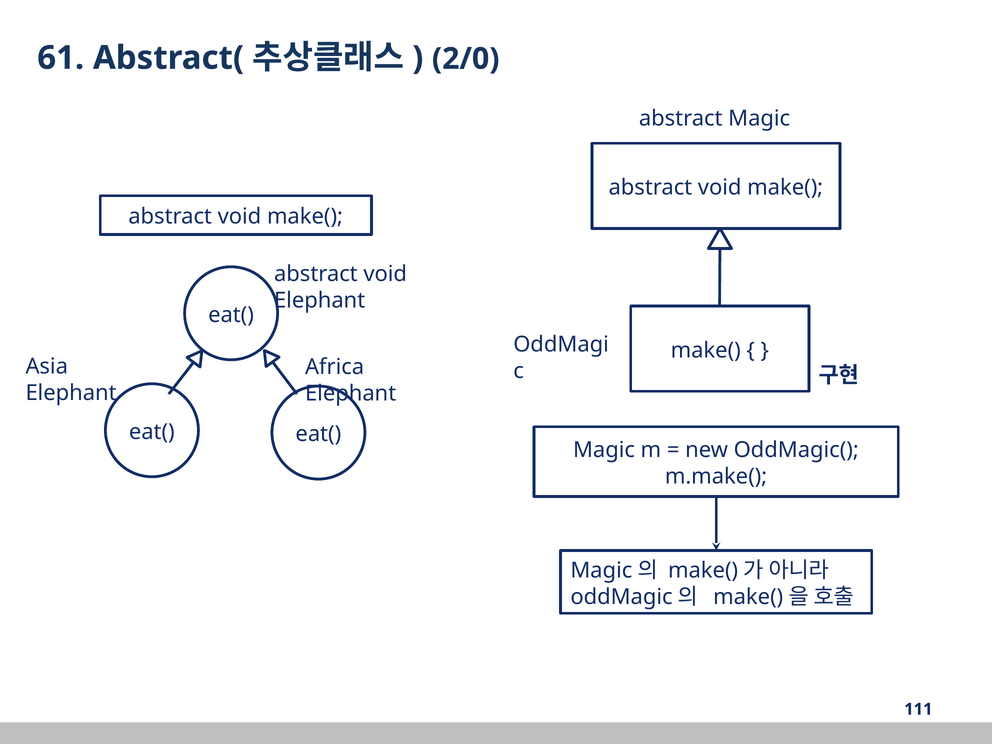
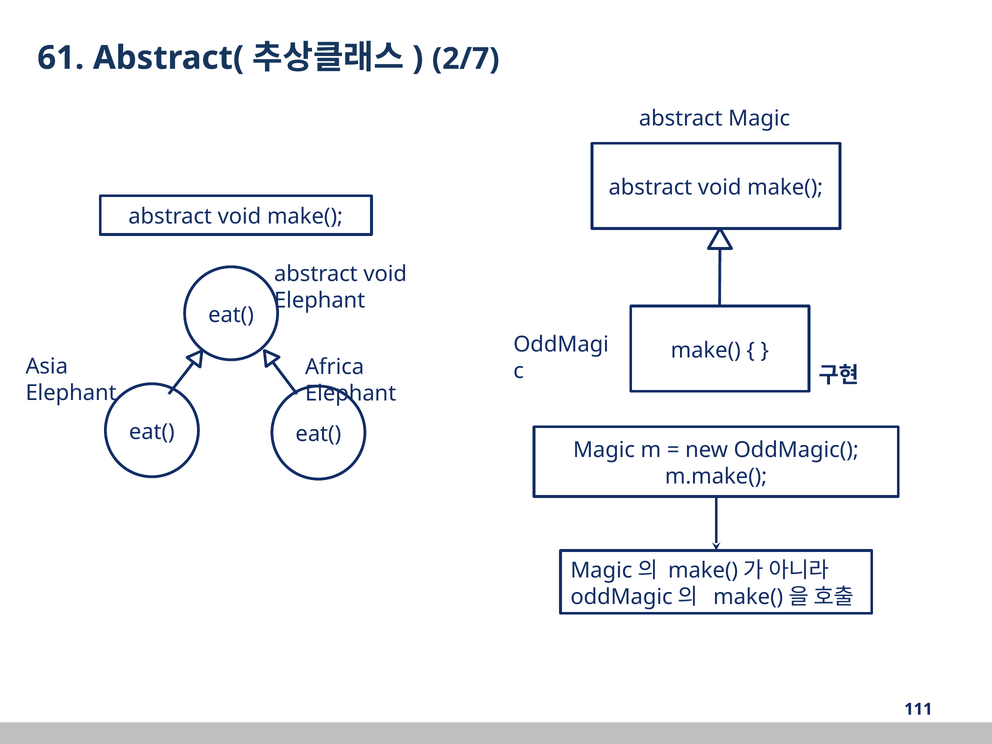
2/0: 2/0 -> 2/7
